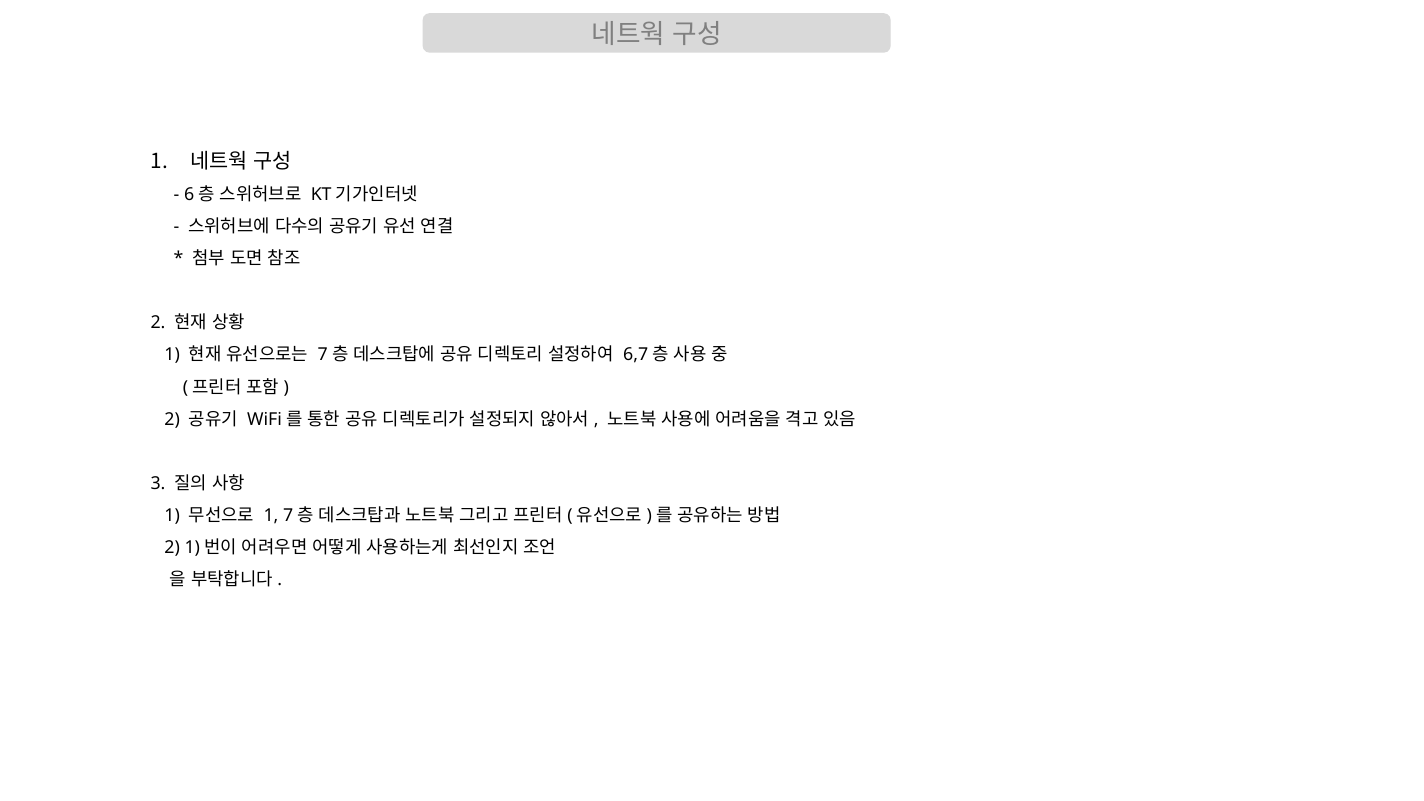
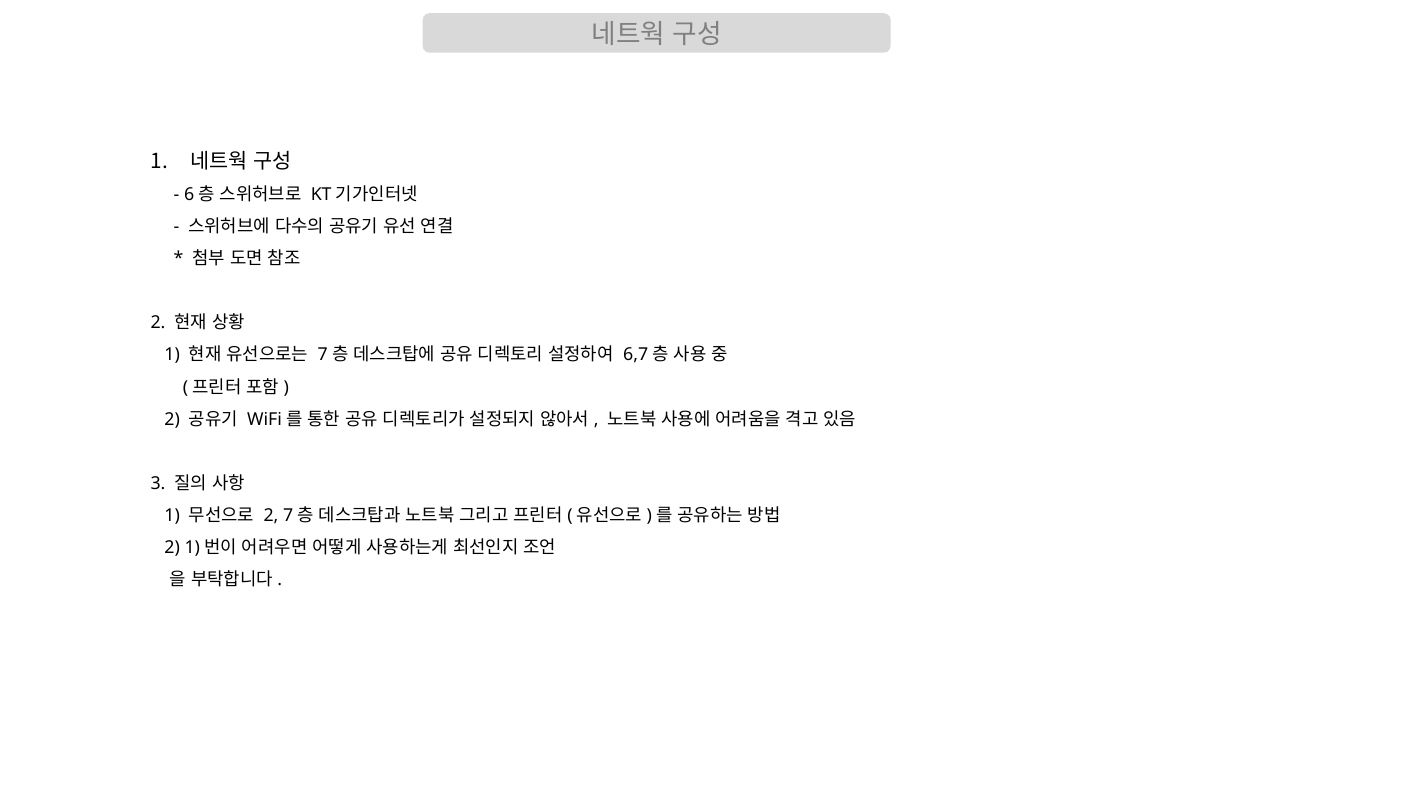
1 at (271, 515): 1 -> 2
